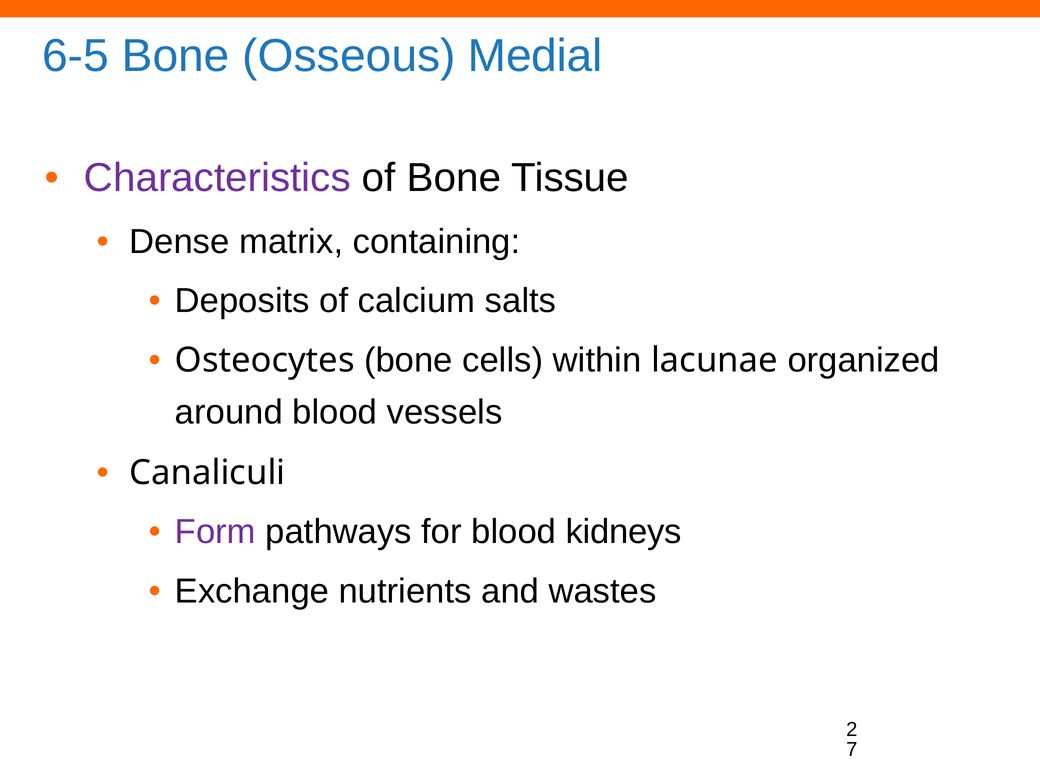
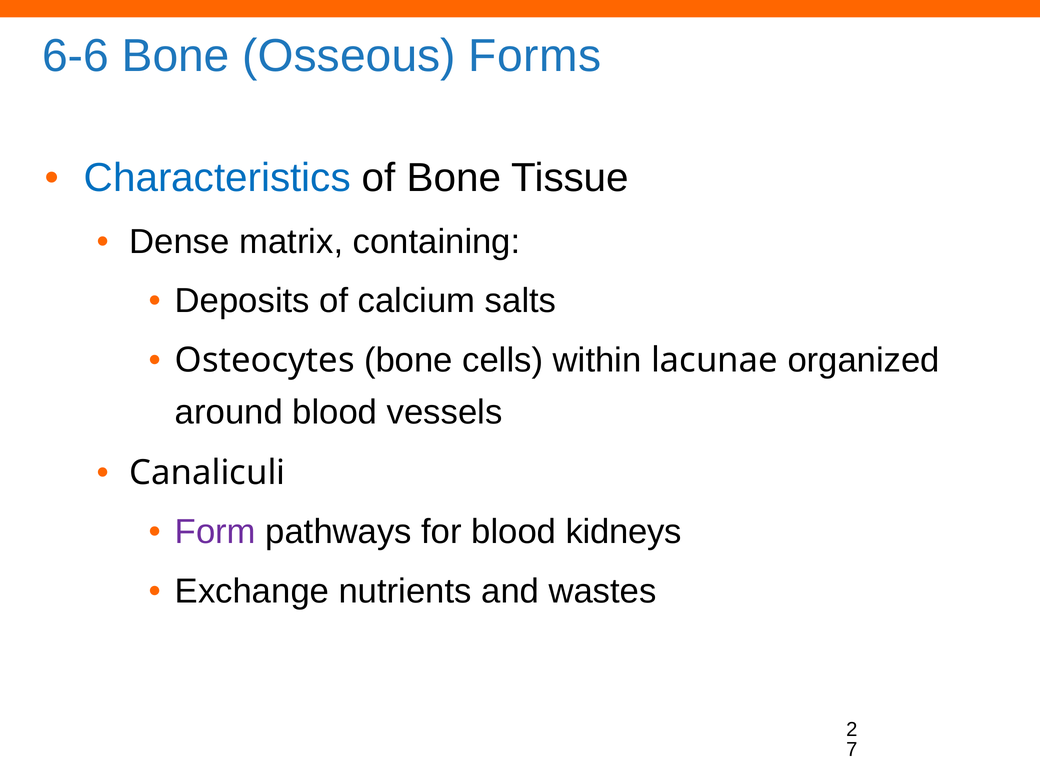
6-5: 6-5 -> 6-6
Medial: Medial -> Forms
Characteristics colour: purple -> blue
